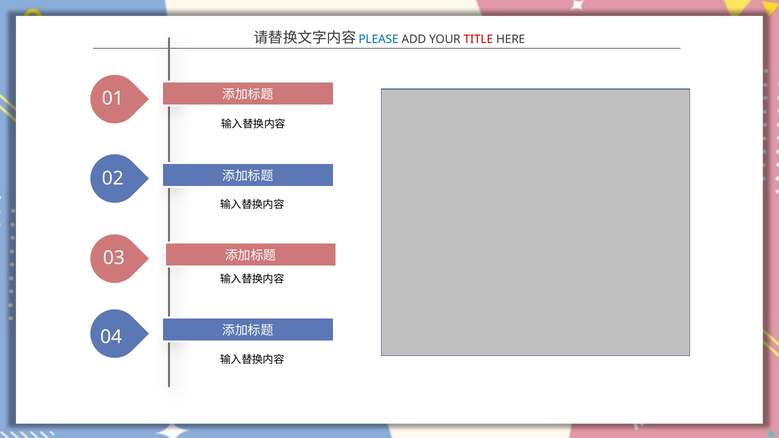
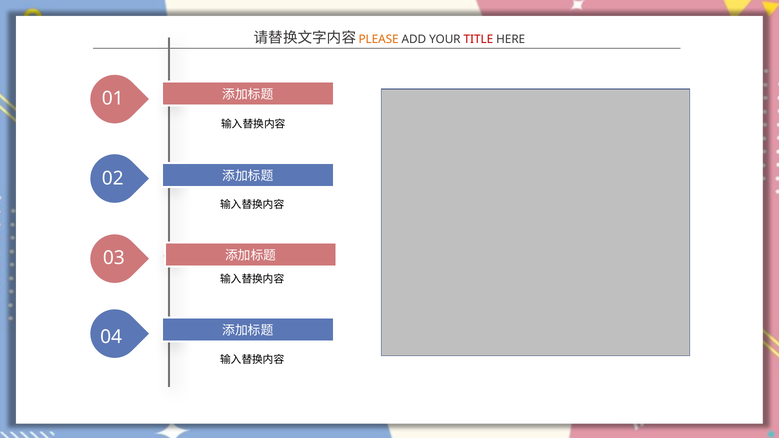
PLEASE colour: blue -> orange
